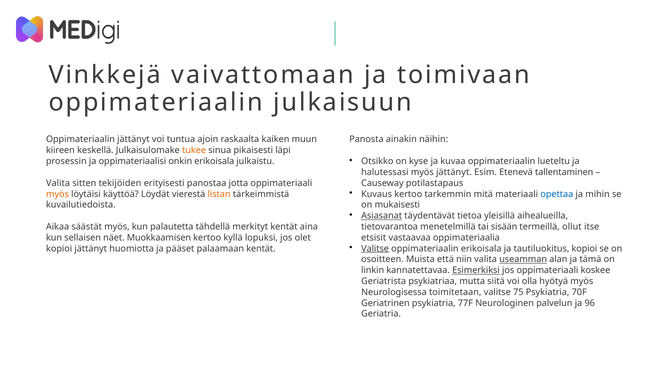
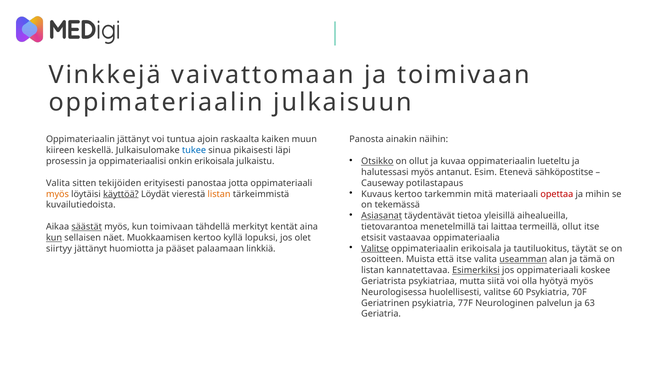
tukee colour: orange -> blue
Otsikko underline: none -> present
on kyse: kyse -> ollut
myös jättänyt: jättänyt -> antanut
tallentaminen: tallentaminen -> sähköpostitse
käyttöä underline: none -> present
opettaa colour: blue -> red
mukaisesti: mukaisesti -> tekemässä
säästät underline: none -> present
kun palautetta: palautetta -> toimivaan
sisään: sisään -> laittaa
kun at (54, 238) underline: none -> present
kopioi at (59, 248): kopioi -> siirtyy
palaamaan kentät: kentät -> linkkiä
tautiluokitus kopioi: kopioi -> täytät
että niin: niin -> itse
linkin at (373, 270): linkin -> listan
toimitetaan: toimitetaan -> huolellisesti
75: 75 -> 60
96: 96 -> 63
